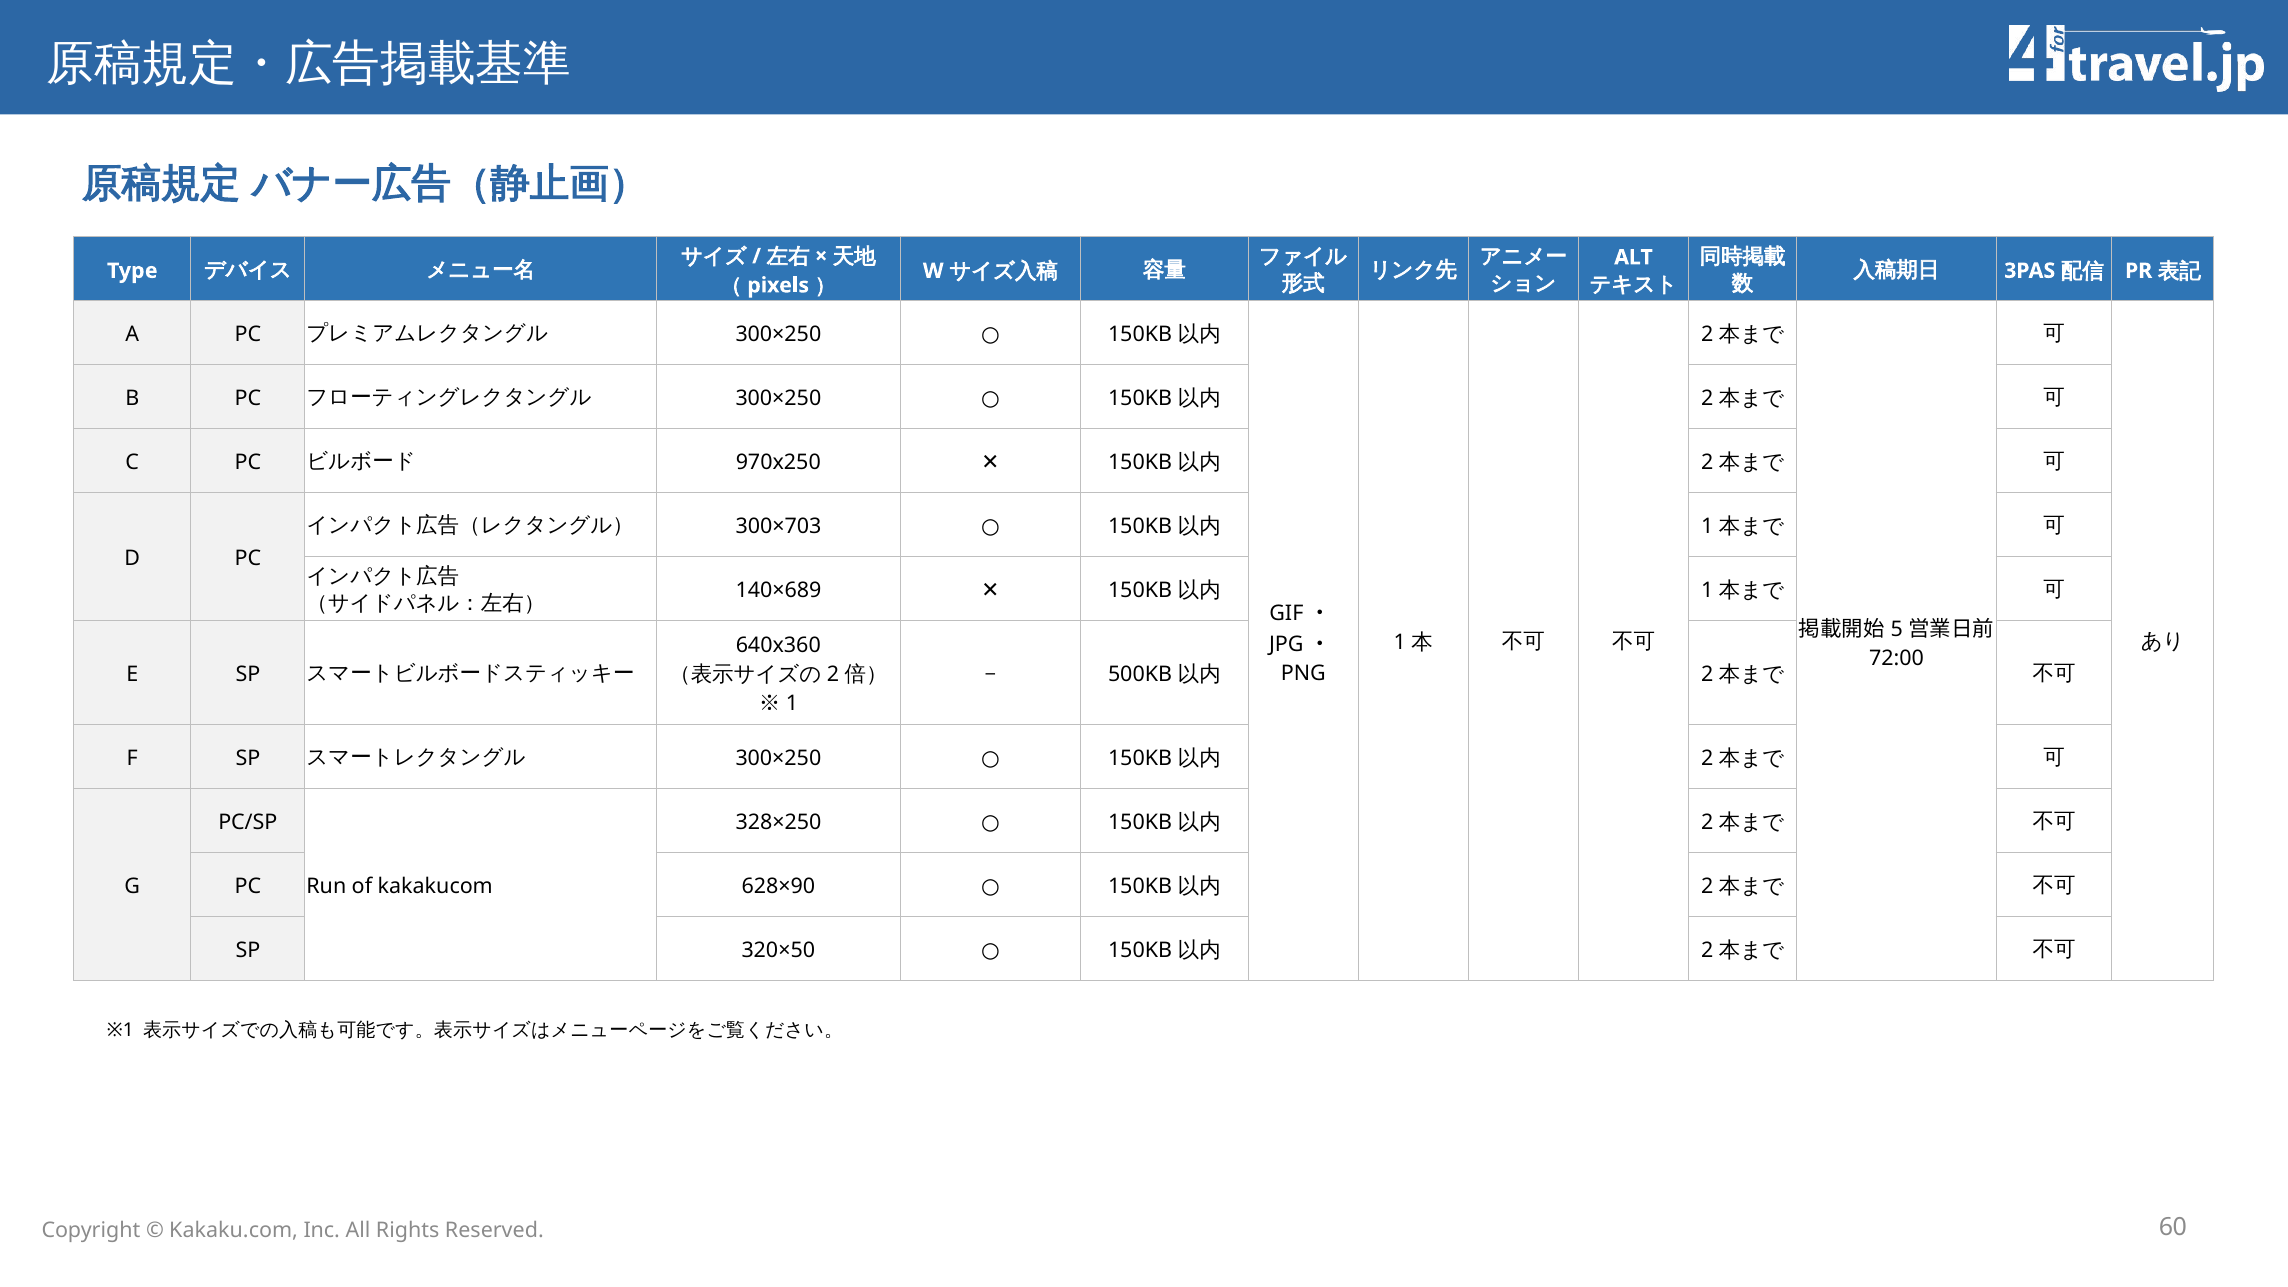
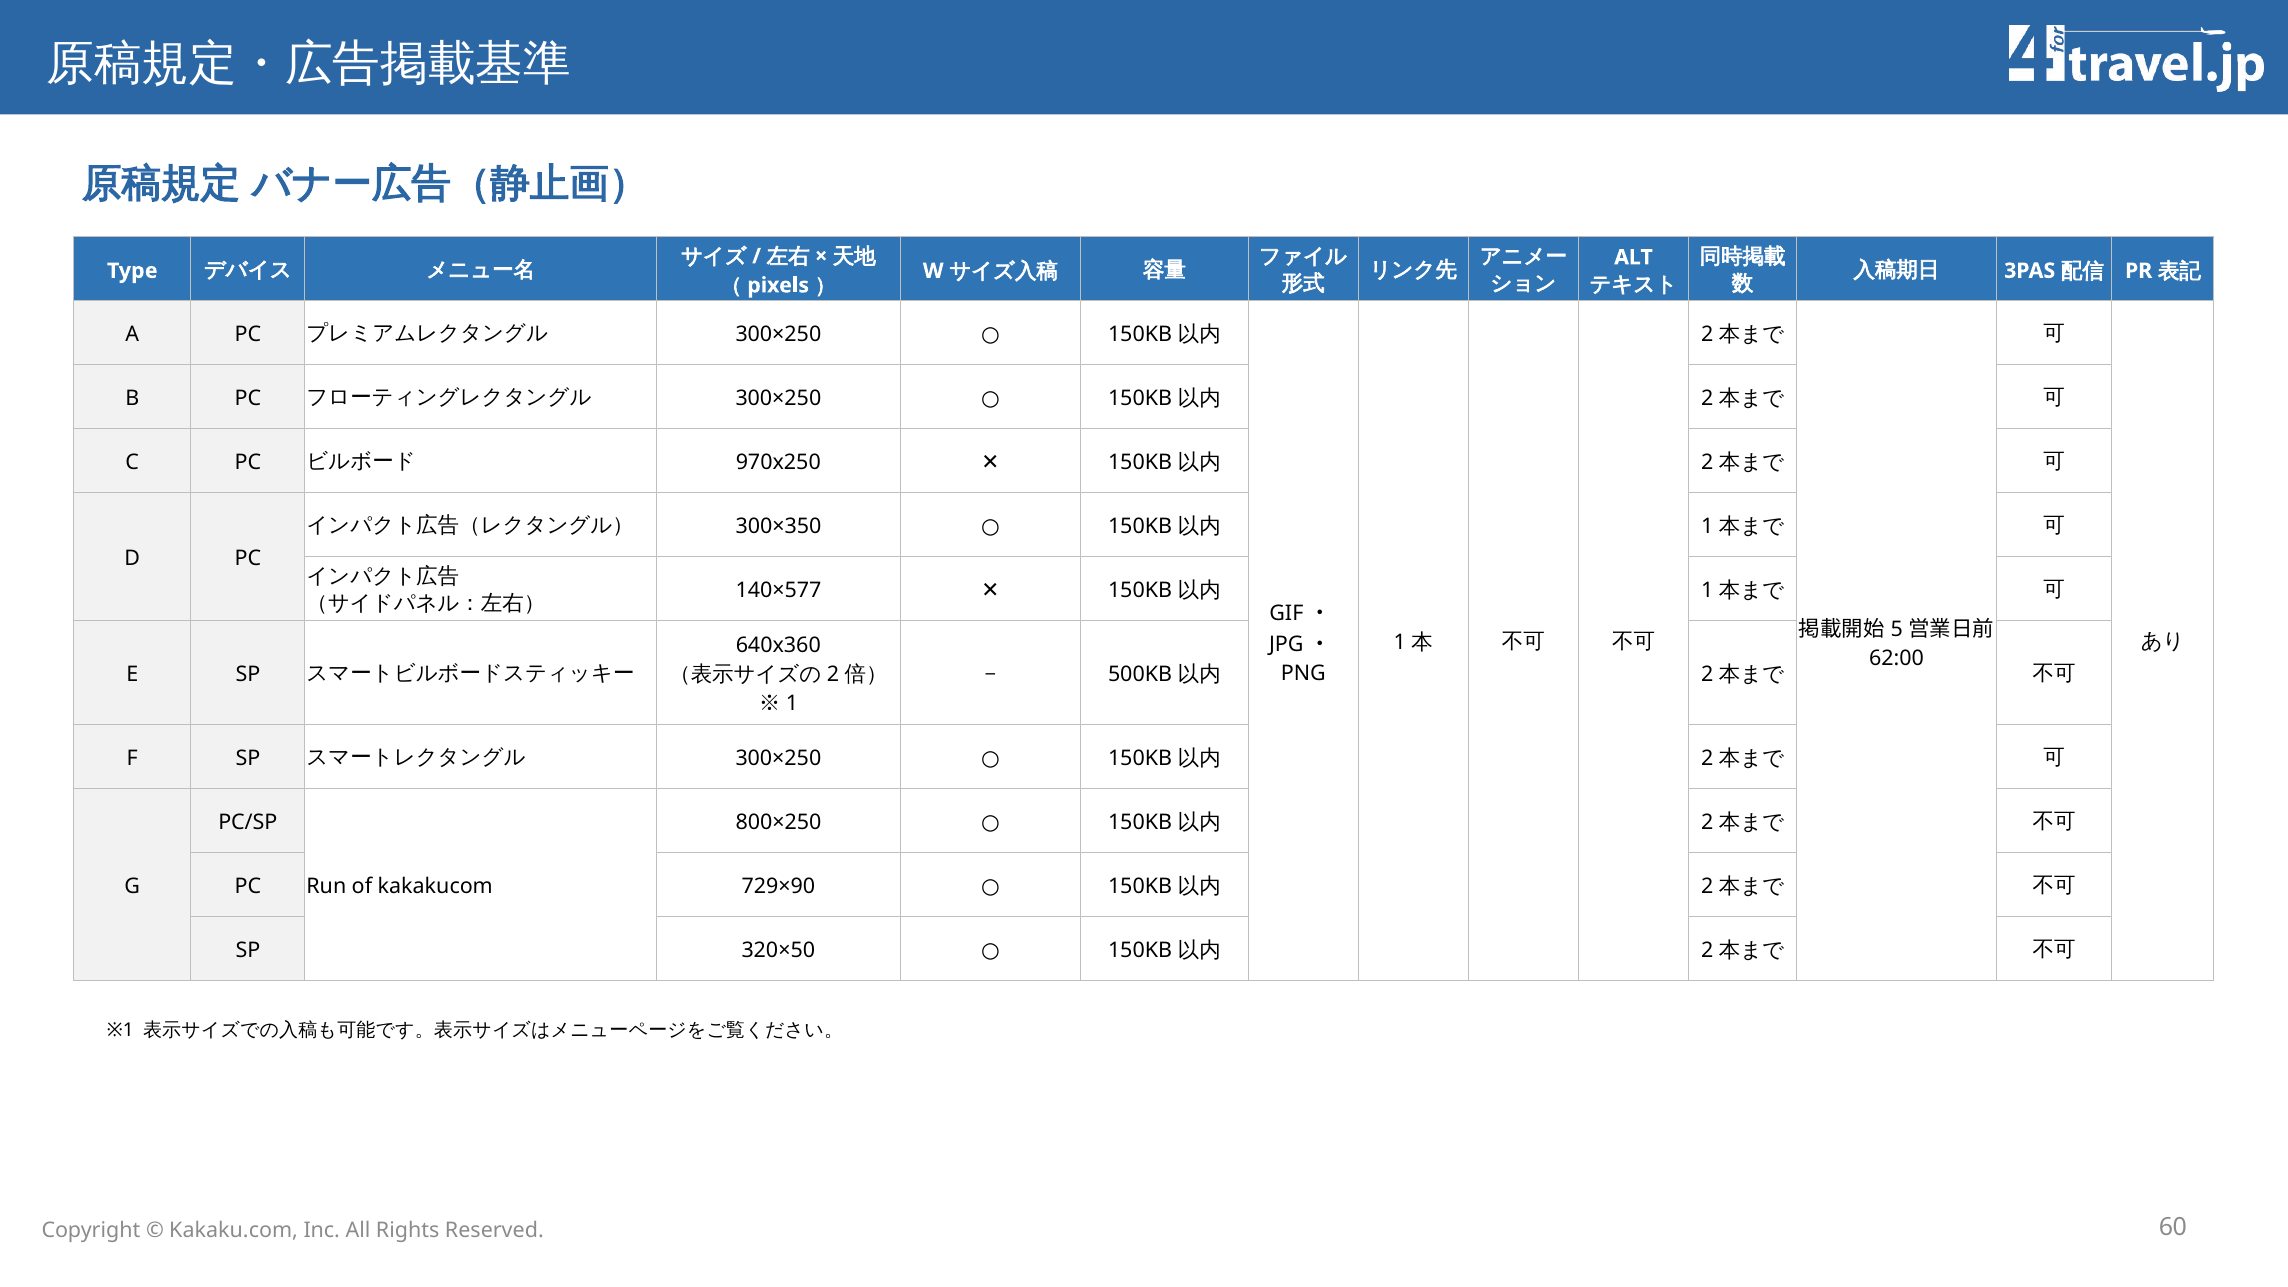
300×703: 300×703 -> 300×350
140×689: 140×689 -> 140×577
72:00: 72:00 -> 62:00
328×250: 328×250 -> 800×250
628×90: 628×90 -> 729×90
